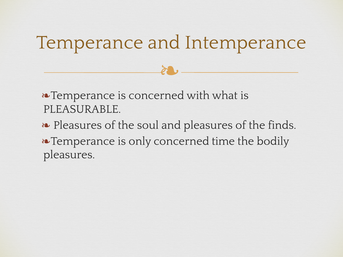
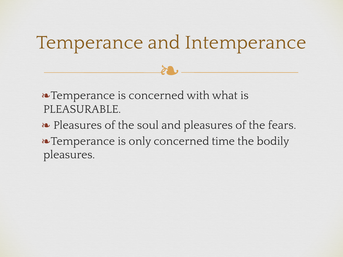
finds: finds -> fears
